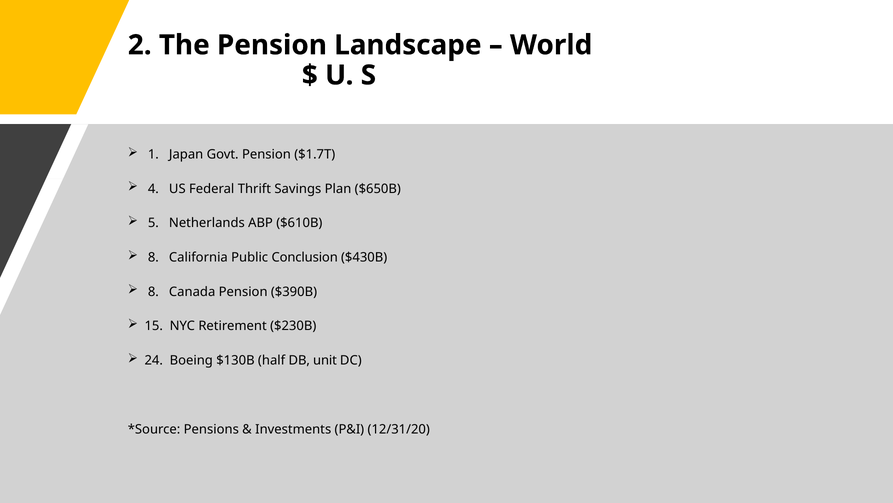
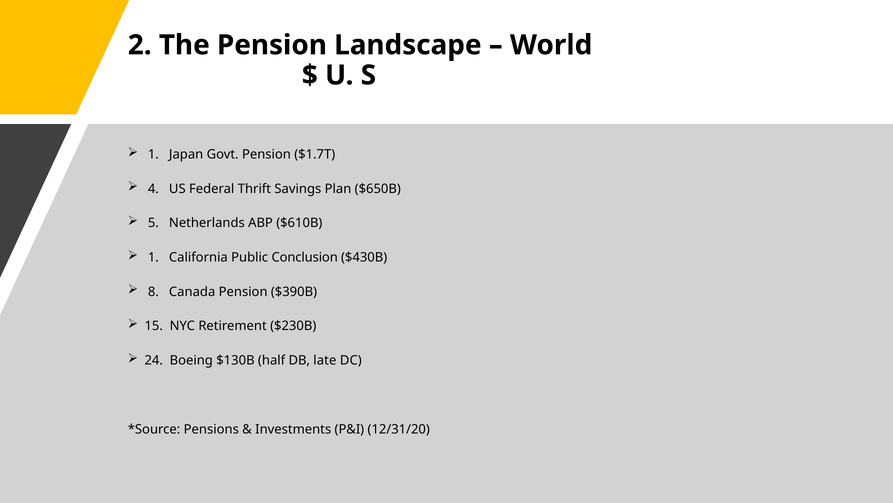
8 at (153, 257): 8 -> 1
unit: unit -> late
